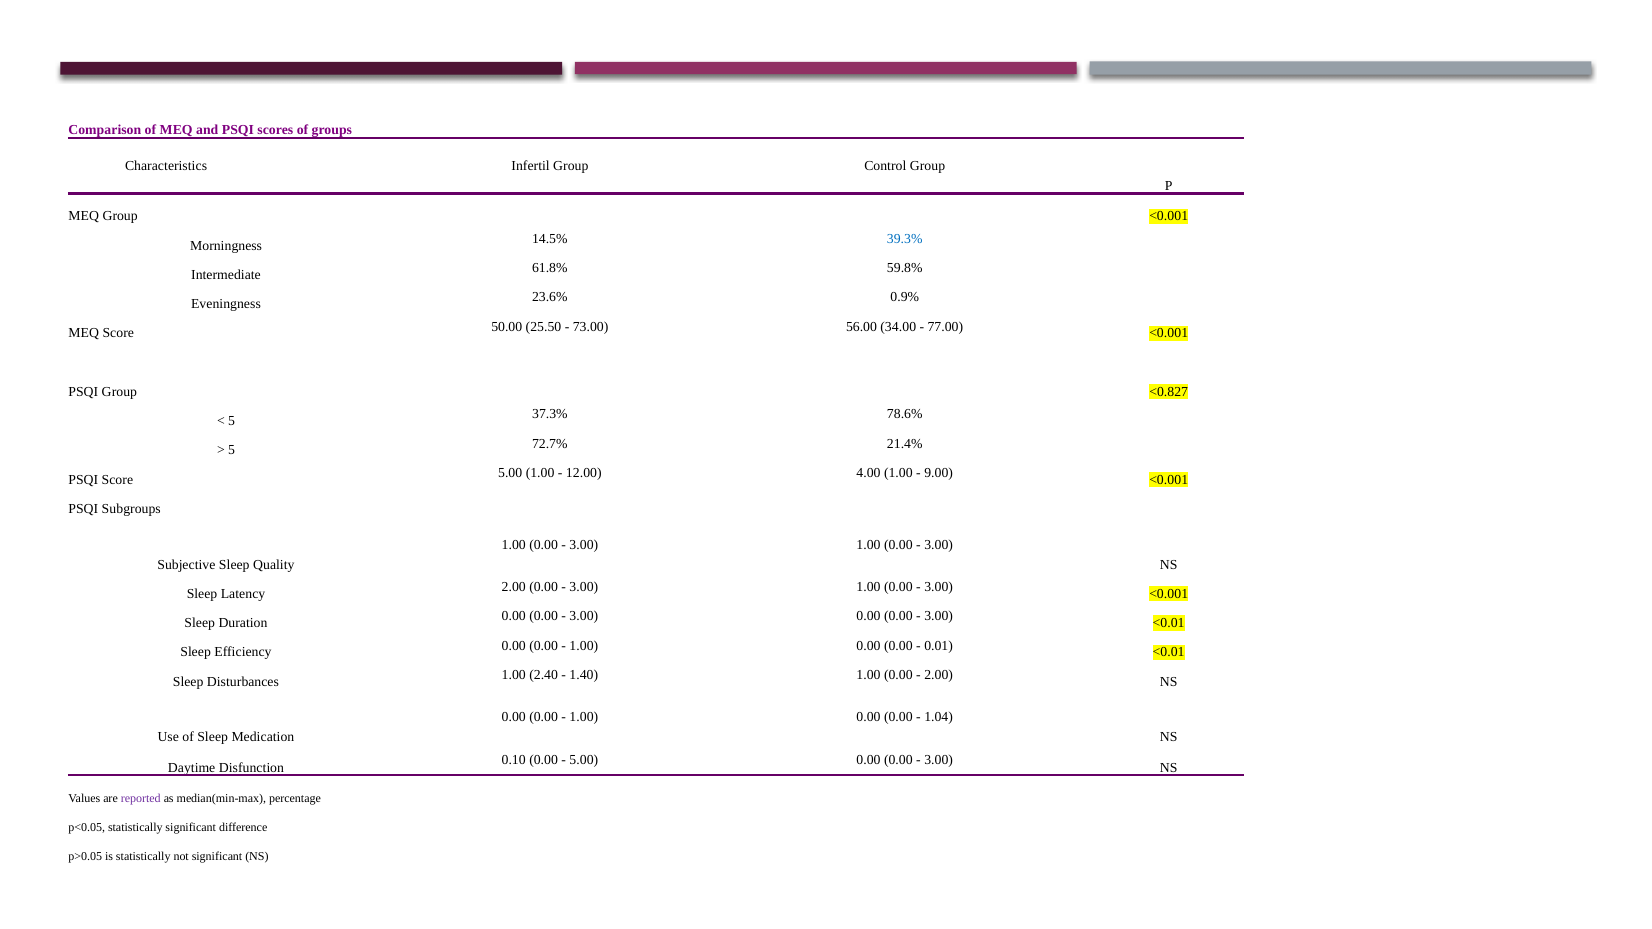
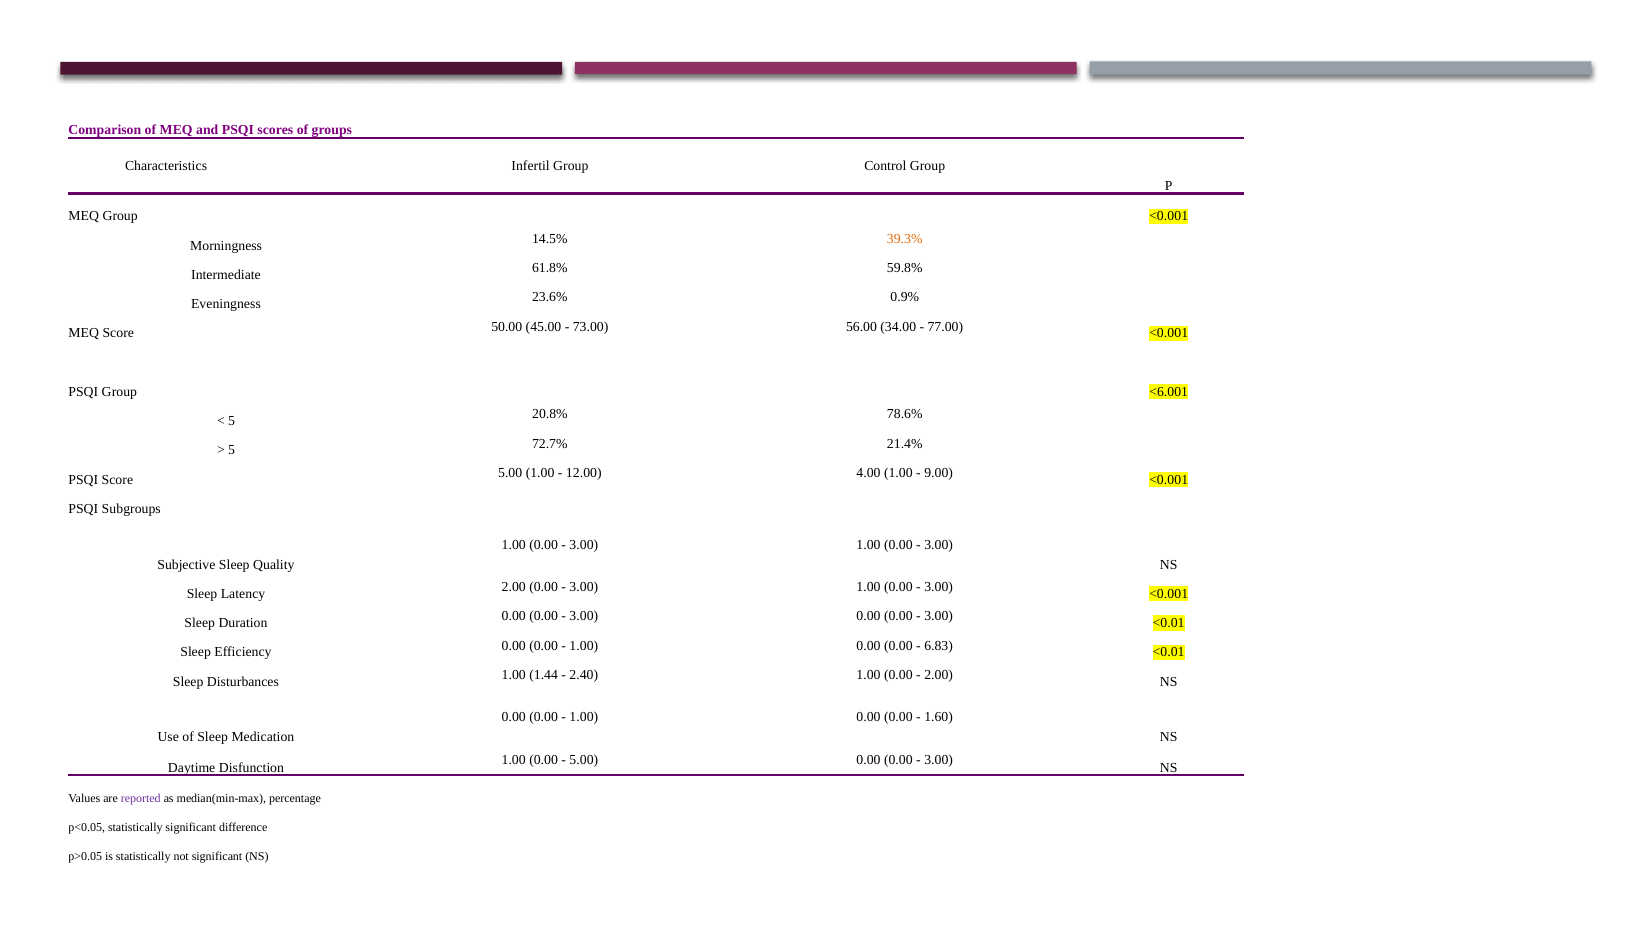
39.3% colour: blue -> orange
25.50: 25.50 -> 45.00
<0.827: <0.827 -> <6.001
37.3%: 37.3% -> 20.8%
0.01: 0.01 -> 6.83
2.40: 2.40 -> 1.44
1.40: 1.40 -> 2.40
1.04: 1.04 -> 1.60
0.10 at (514, 760): 0.10 -> 1.00
